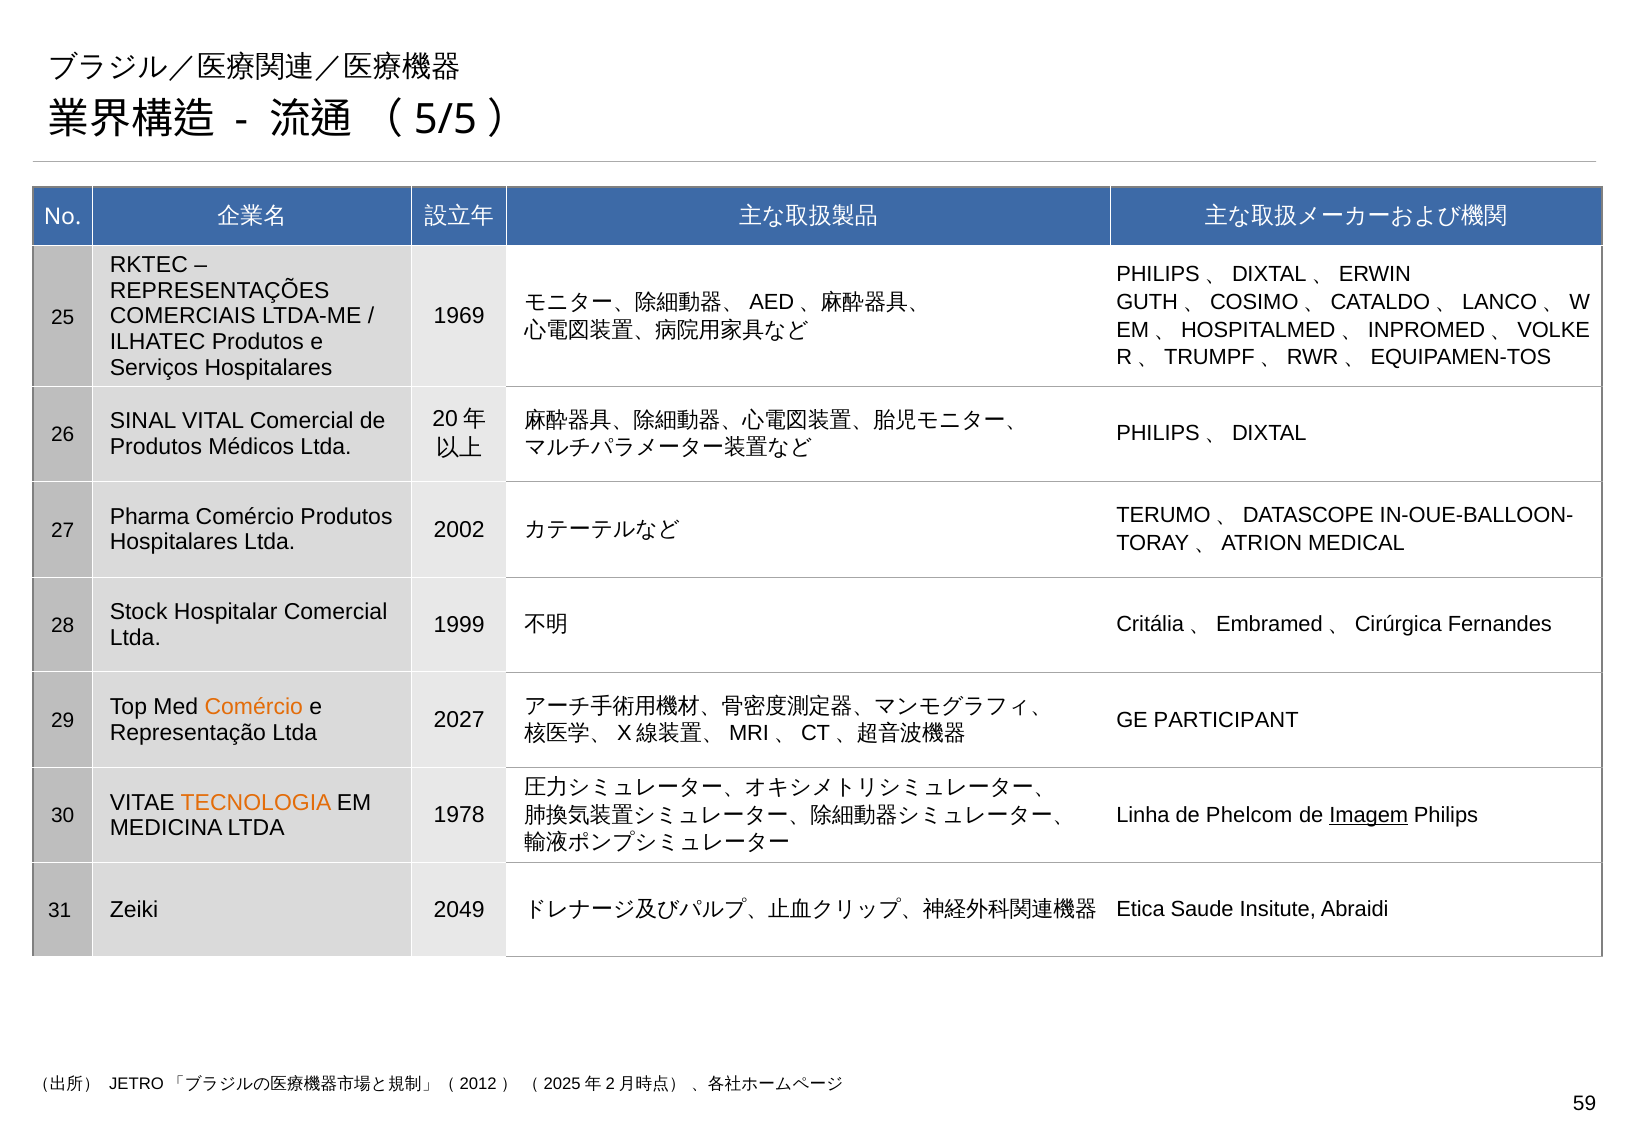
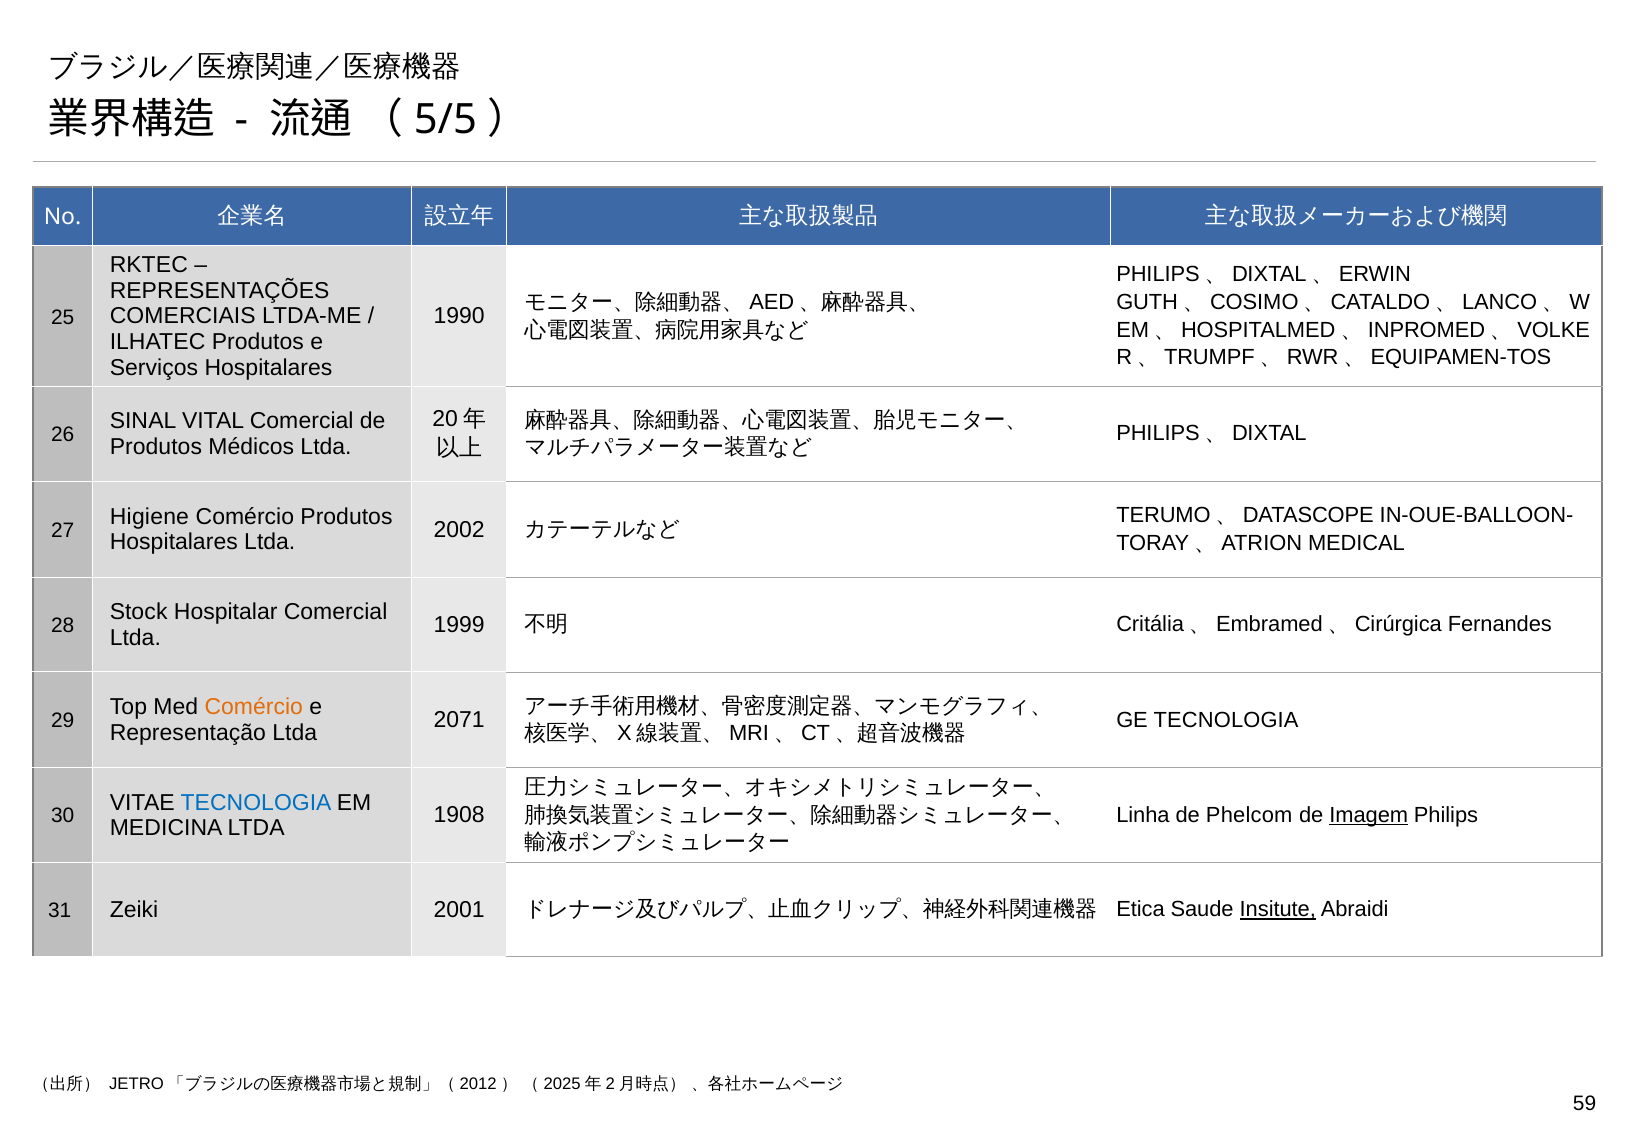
1969: 1969 -> 1990
Pharma: Pharma -> Higiene
2027: 2027 -> 2071
GE PARTICIPANT: PARTICIPANT -> TECNOLOGIA
TECNOLOGIA at (256, 802) colour: orange -> blue
1978: 1978 -> 1908
2049: 2049 -> 2001
Insitute underline: none -> present
